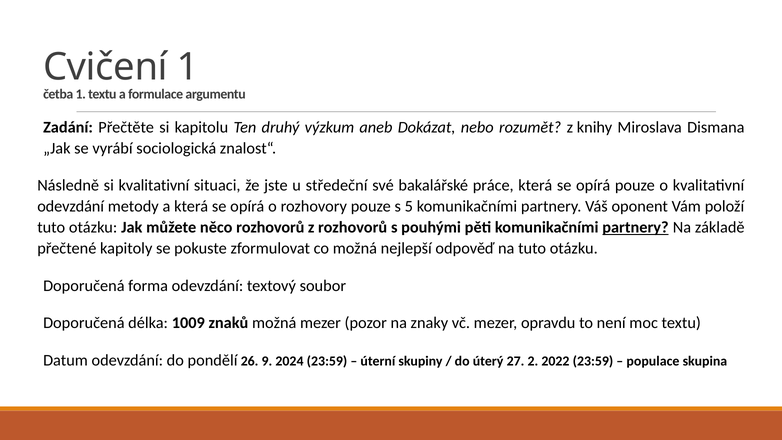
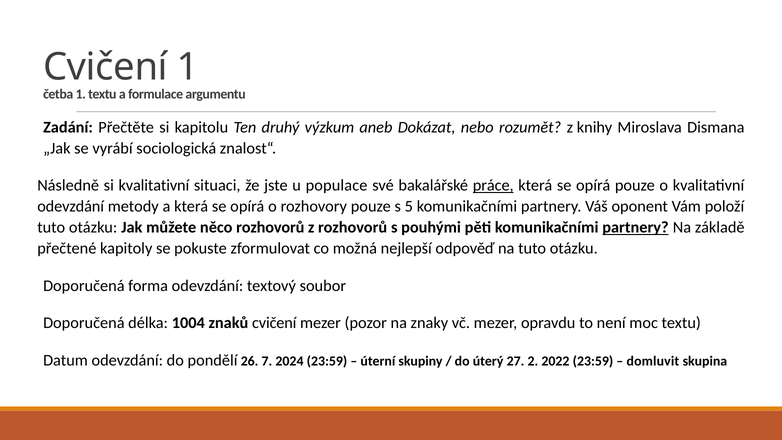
středeční: středeční -> populace
práce underline: none -> present
1009: 1009 -> 1004
znaků možná: možná -> cvičení
9: 9 -> 7
populace: populace -> domluvit
